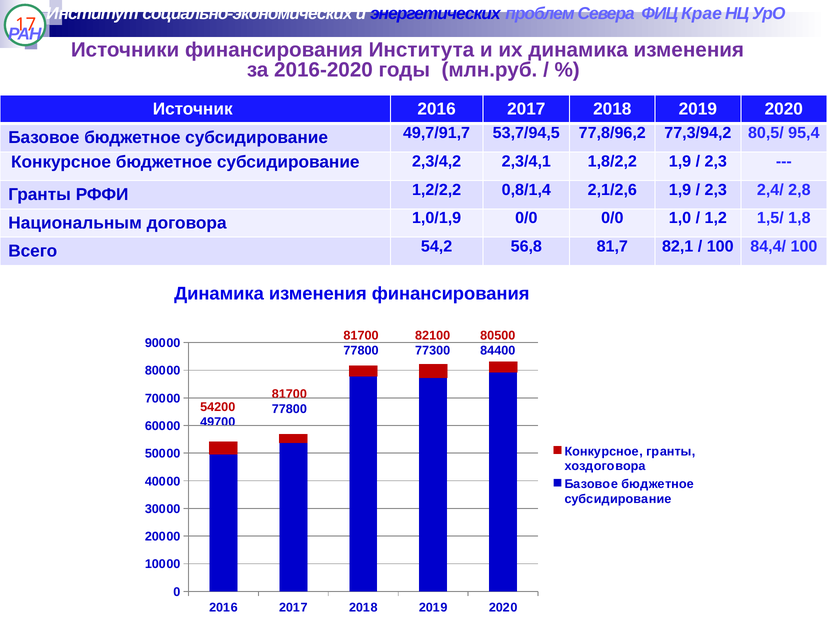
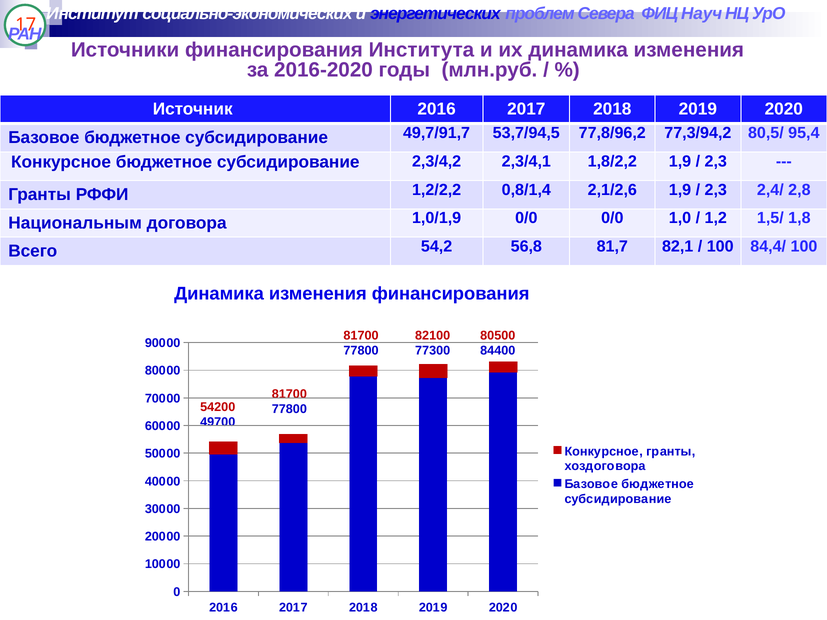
Крае: Крае -> Науч
